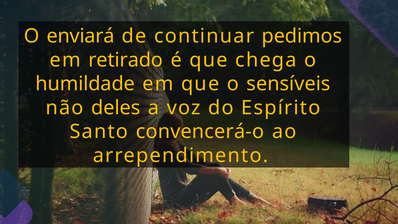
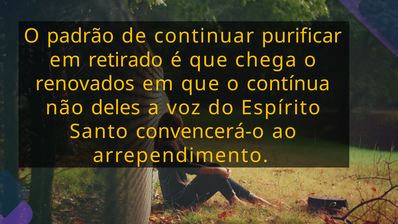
enviará: enviará -> padrão
pedimos: pedimos -> purificar
humildade: humildade -> renovados
sensíveis: sensíveis -> contínua
